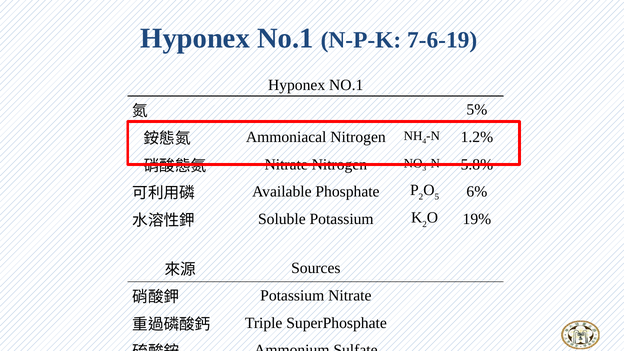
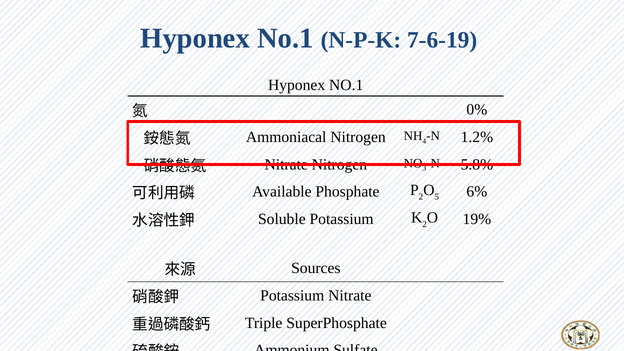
5%: 5% -> 0%
